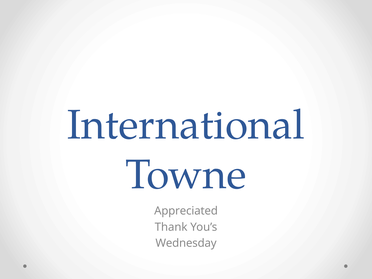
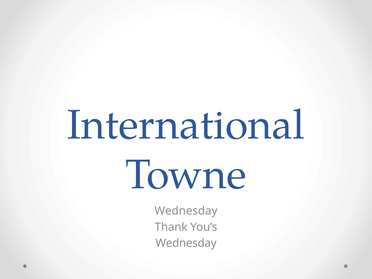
Appreciated at (186, 211): Appreciated -> Wednesday
